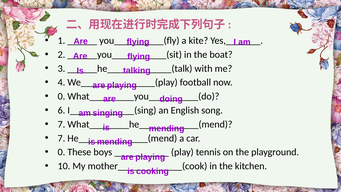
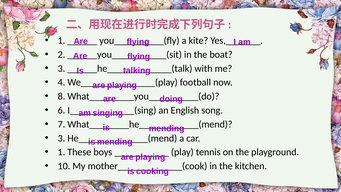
0 at (61, 96): 0 -> 8
7 at (61, 138): 7 -> 3
0 at (61, 152): 0 -> 1
